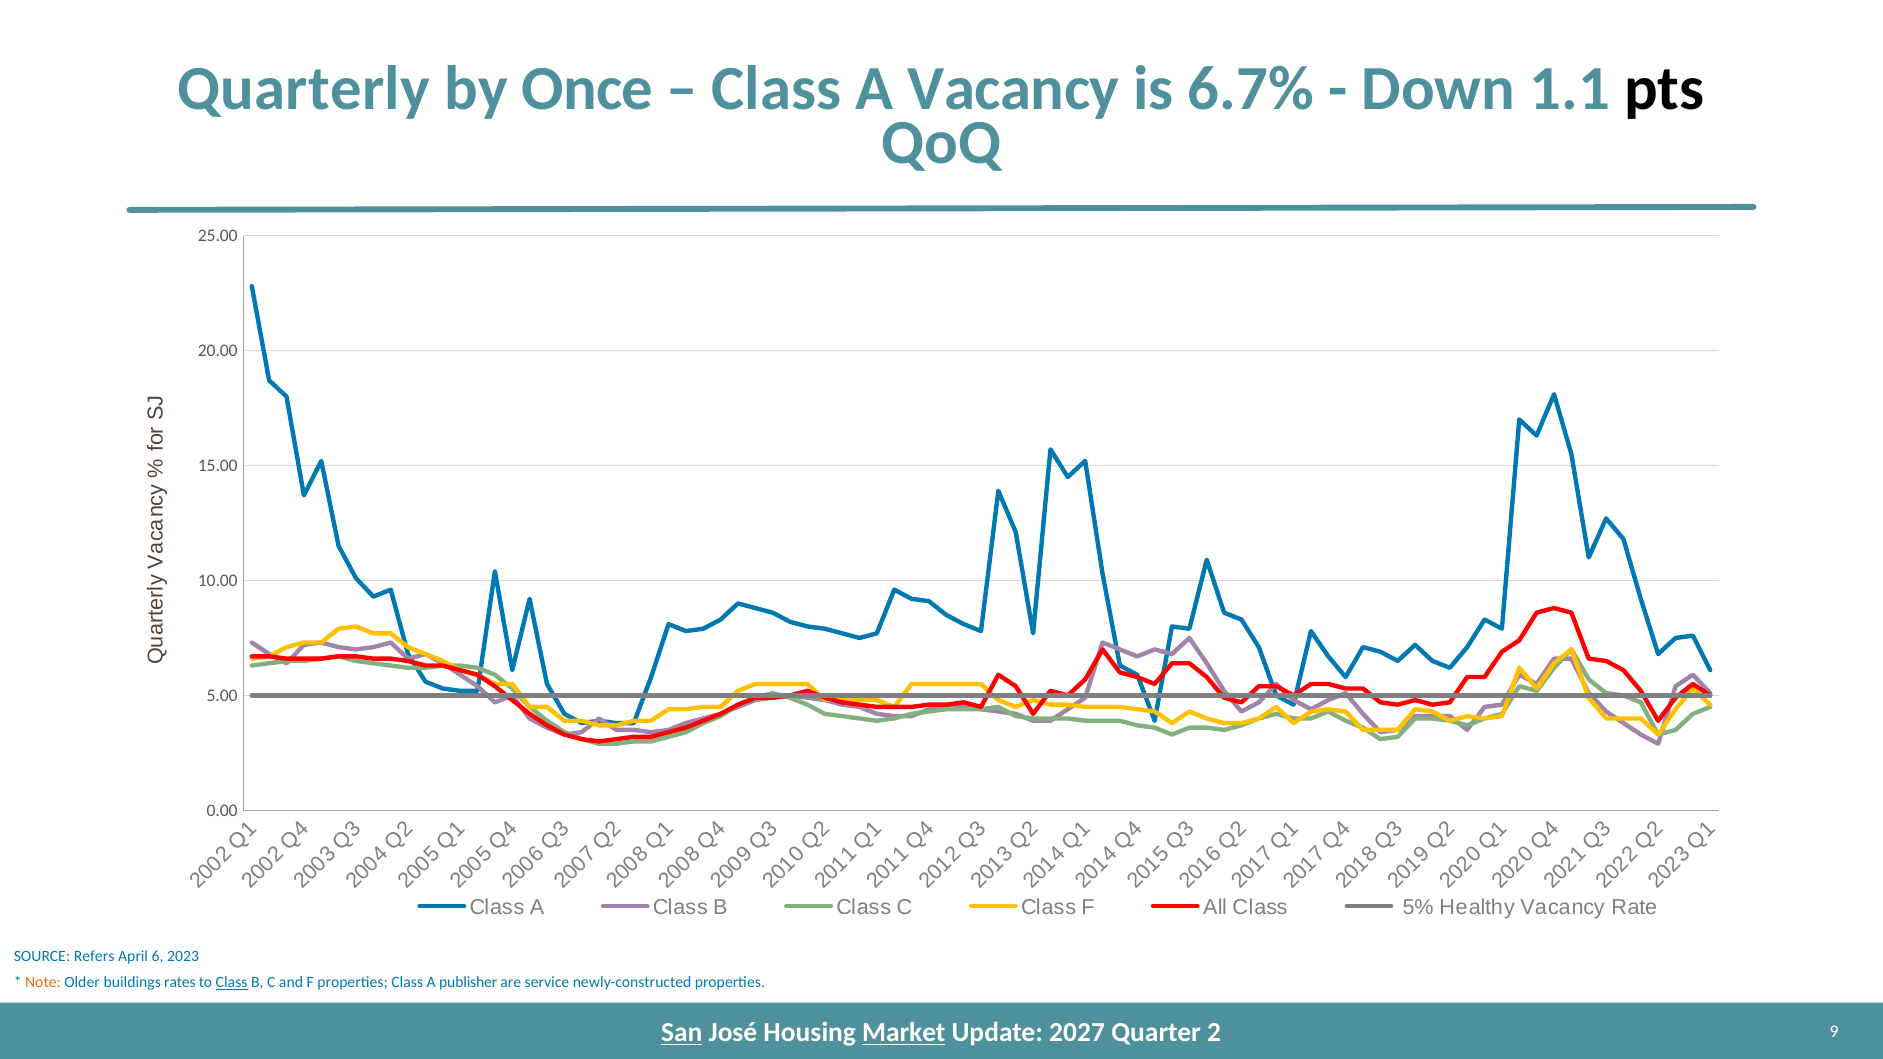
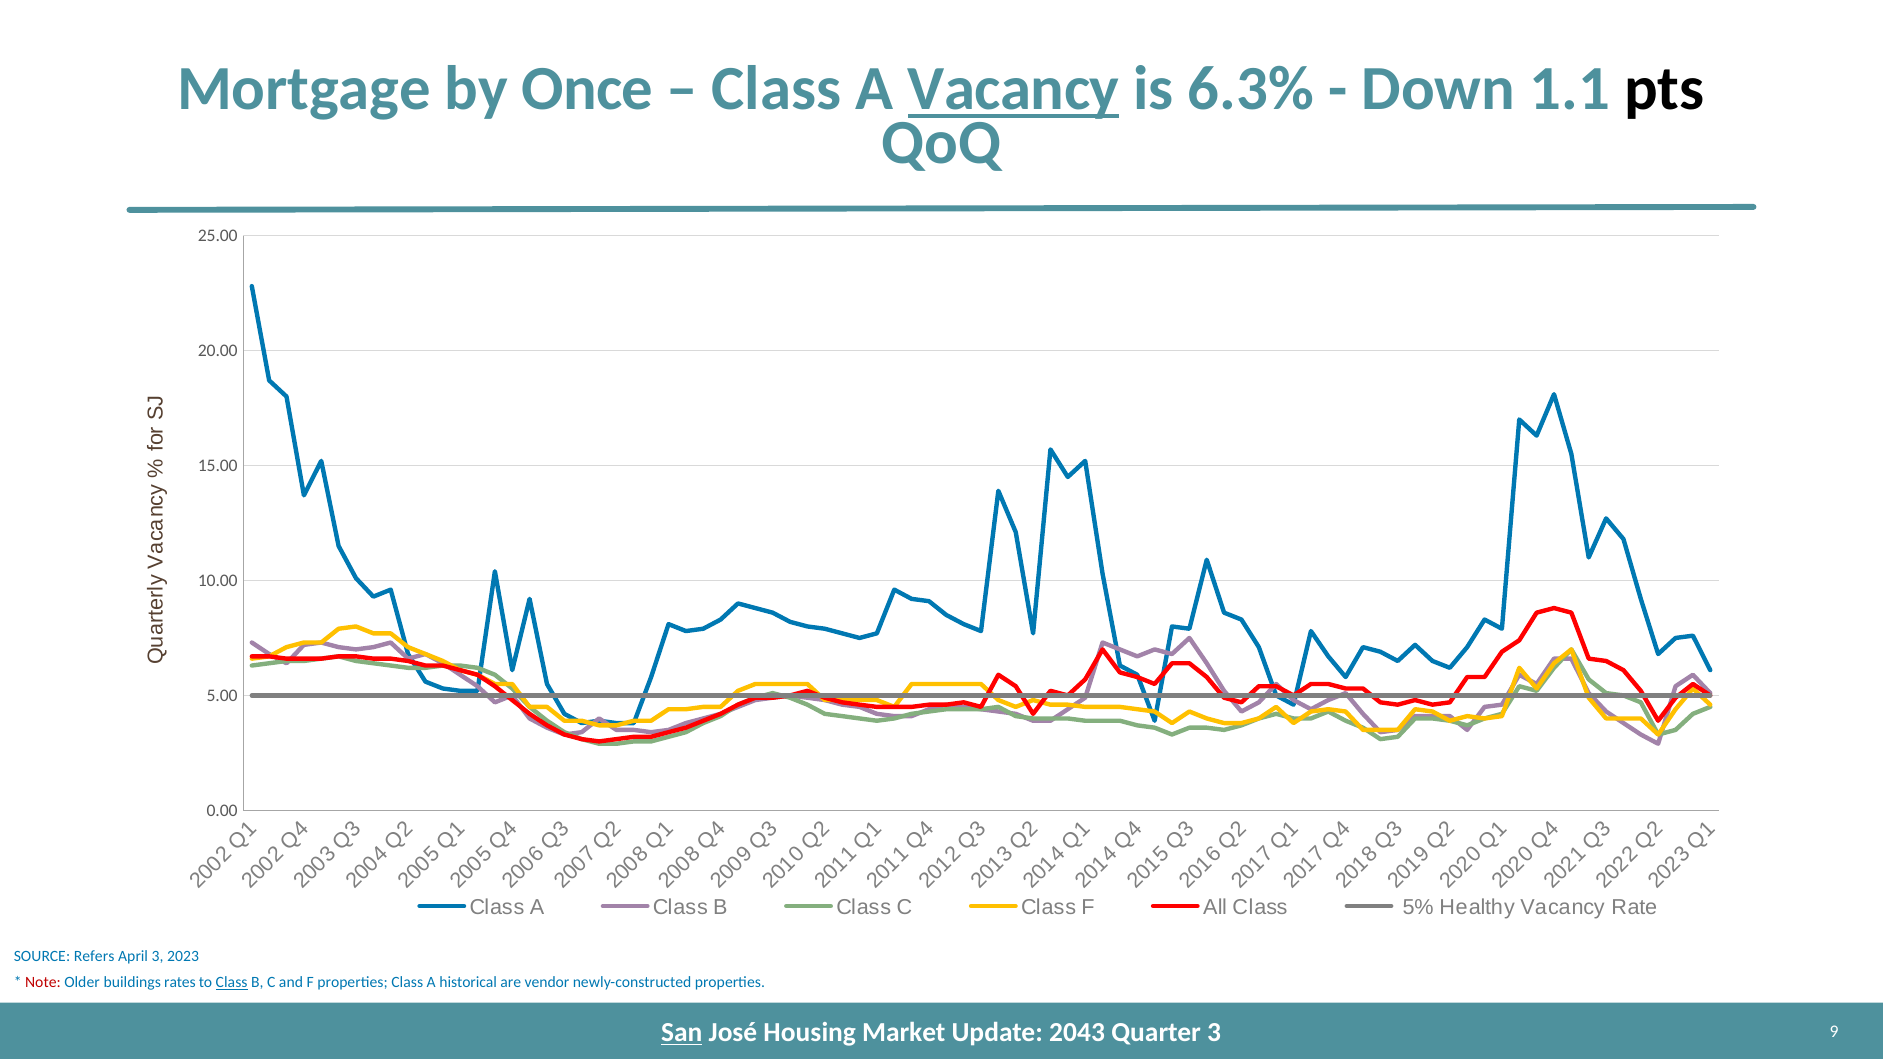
Quarterly: Quarterly -> Mortgage
Vacancy at (1014, 89) underline: none -> present
6.7%: 6.7% -> 6.3%
April 6: 6 -> 3
Note colour: orange -> red
publisher: publisher -> historical
service: service -> vendor
Market underline: present -> none
2027: 2027 -> 2043
Quarter 2: 2 -> 3
